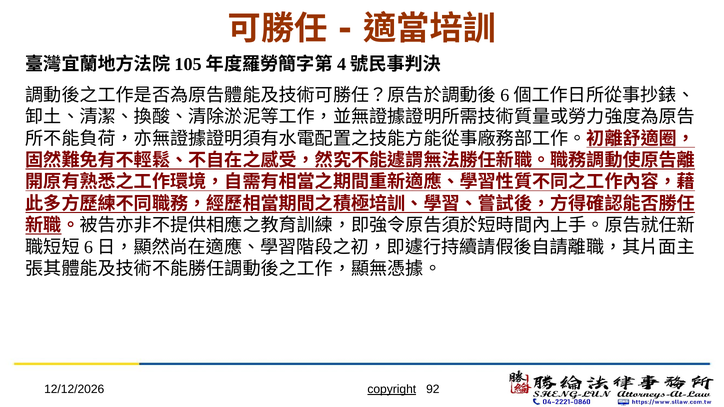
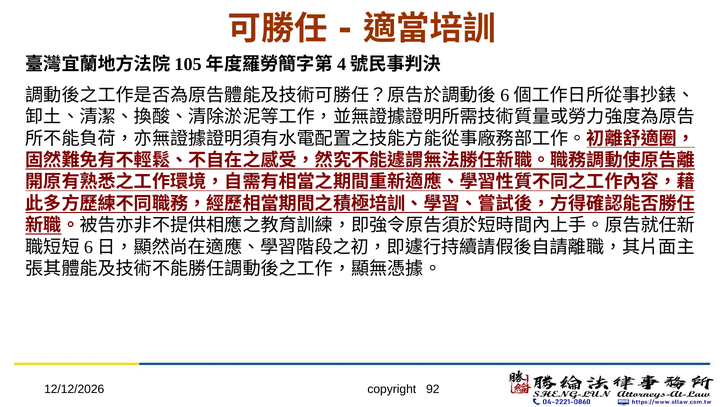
copyright underline: present -> none
